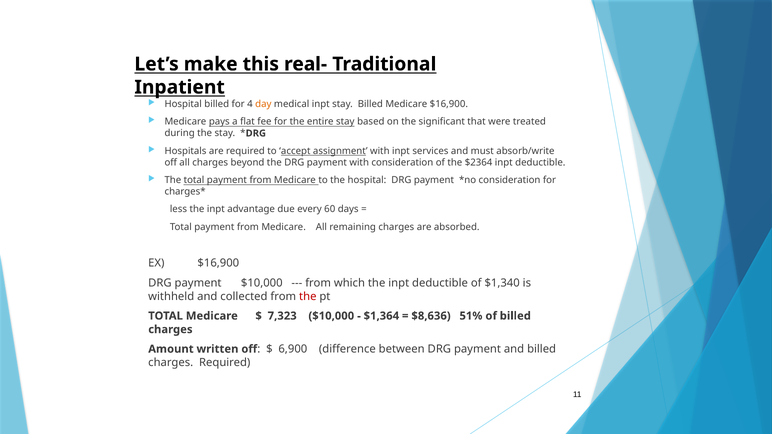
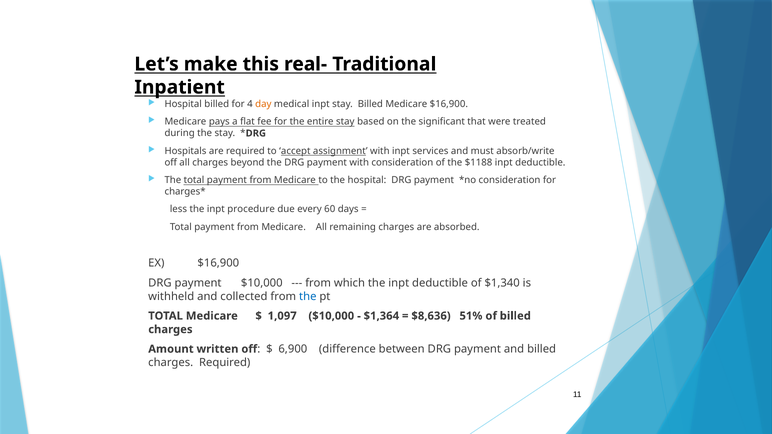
$2364: $2364 -> $1188
advantage: advantage -> procedure
the at (308, 296) colour: red -> blue
7,323: 7,323 -> 1,097
